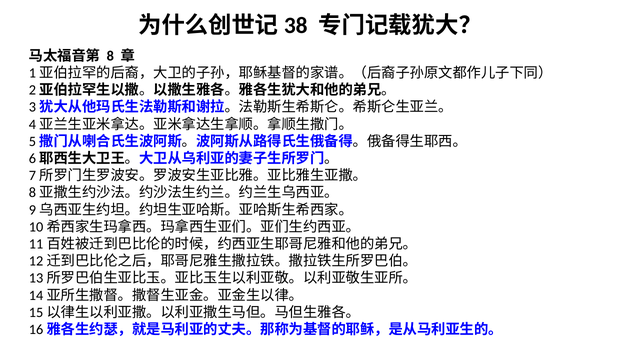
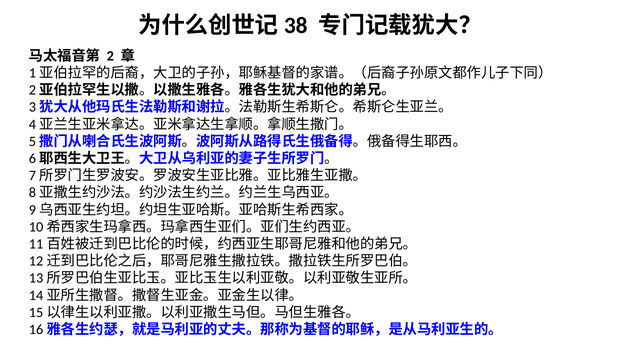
8: 8 -> 2
